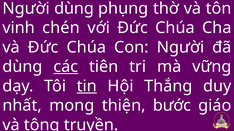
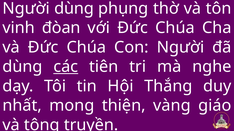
chén: chén -> đòan
vững: vững -> nghe
tin underline: present -> none
bước: bước -> vàng
